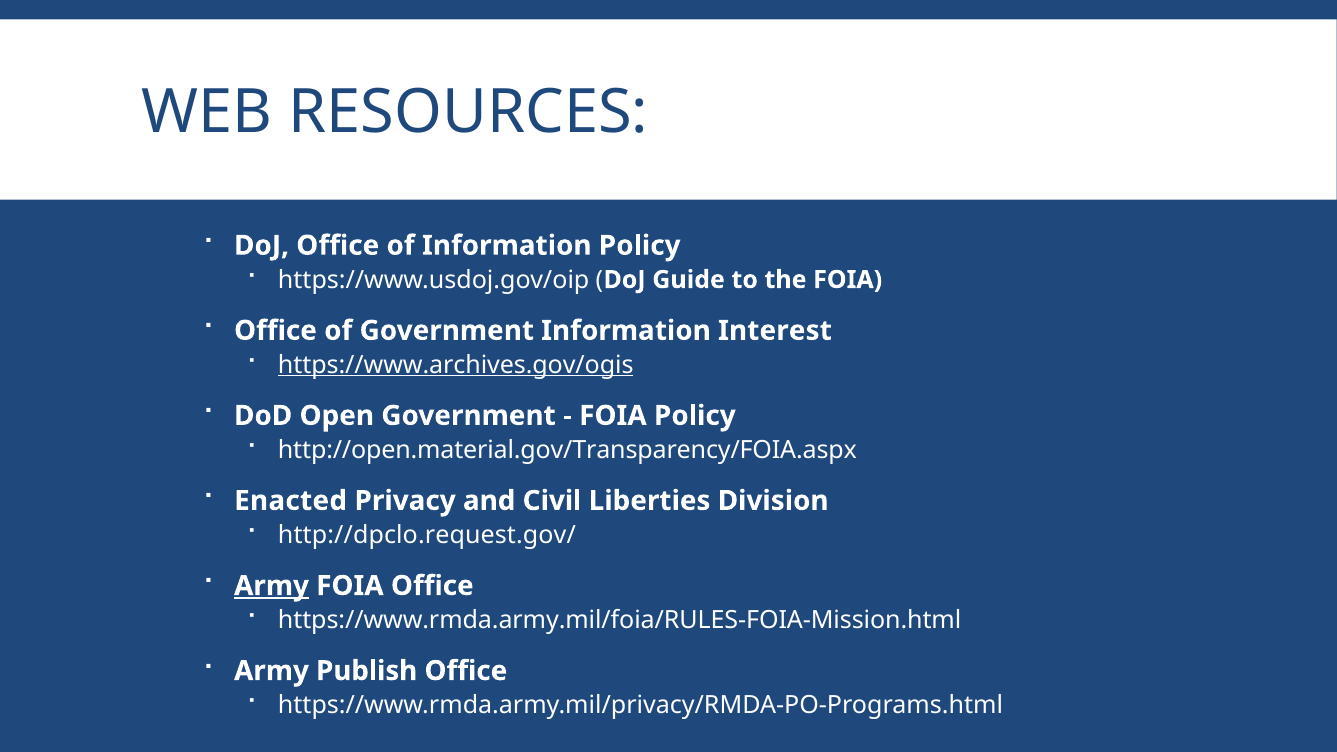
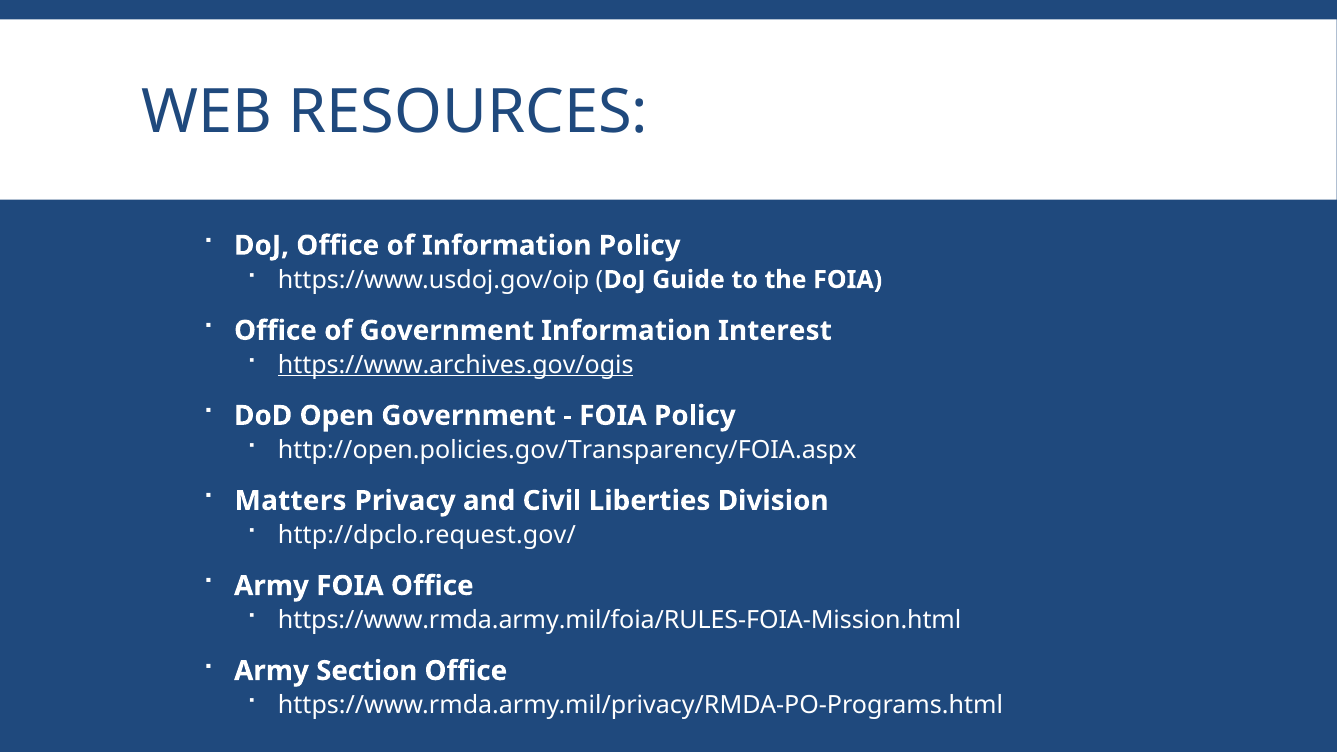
http://open.material.gov/Transparency/FOIA.aspx: http://open.material.gov/Transparency/FOIA.aspx -> http://open.policies.gov/Transparency/FOIA.aspx
Enacted: Enacted -> Matters
Army at (271, 586) underline: present -> none
Publish: Publish -> Section
